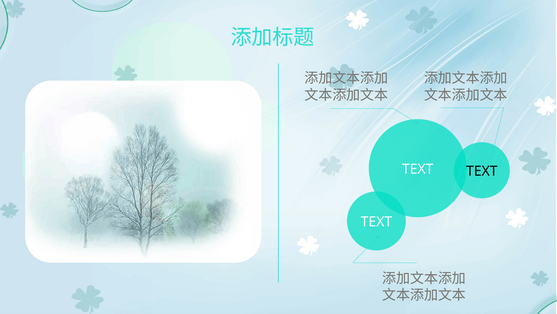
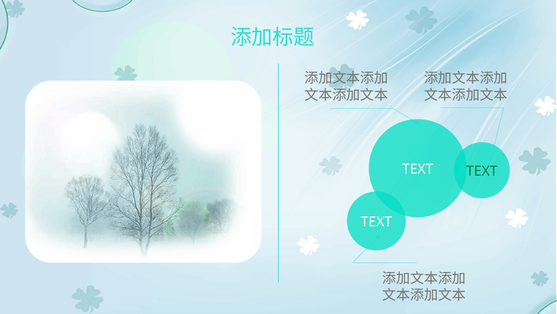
TEXT at (482, 171) colour: black -> green
